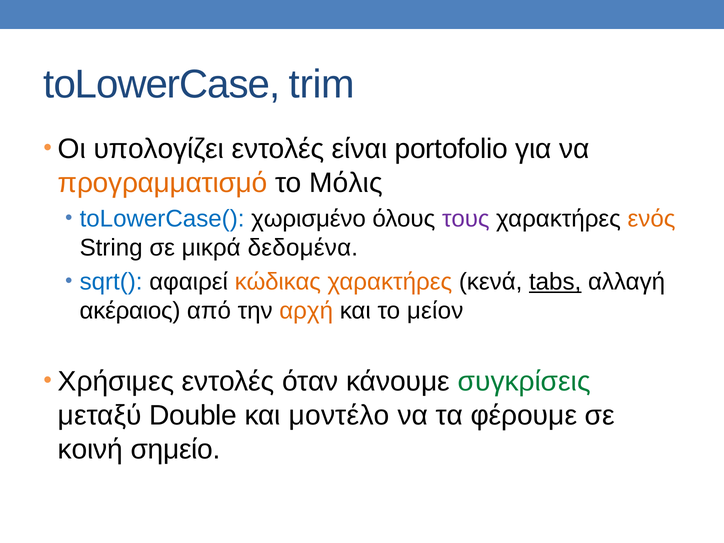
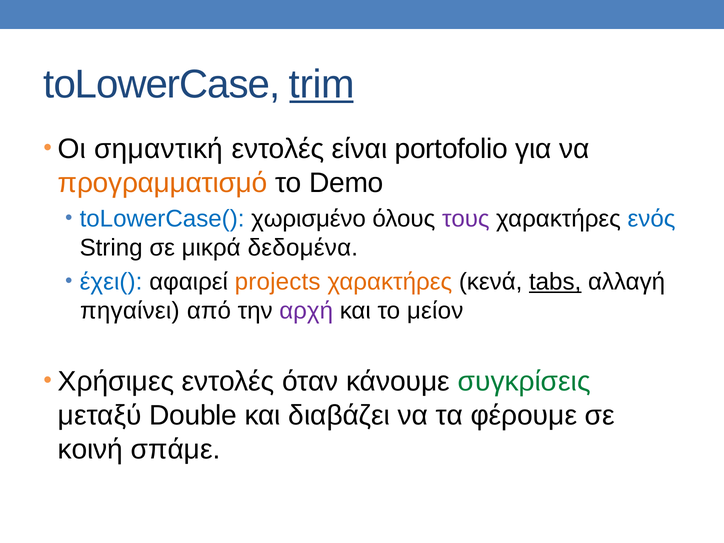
trim underline: none -> present
υπολογίζει: υπολογίζει -> σημαντική
Μόλις: Μόλις -> Demo
ενός colour: orange -> blue
sqrt(: sqrt( -> έχει(
κώδικας: κώδικας -> projects
ακέραιος: ακέραιος -> πηγαίνει
αρχή colour: orange -> purple
μοντέλο: μοντέλο -> διαβάζει
σημείο: σημείο -> σπάμε
